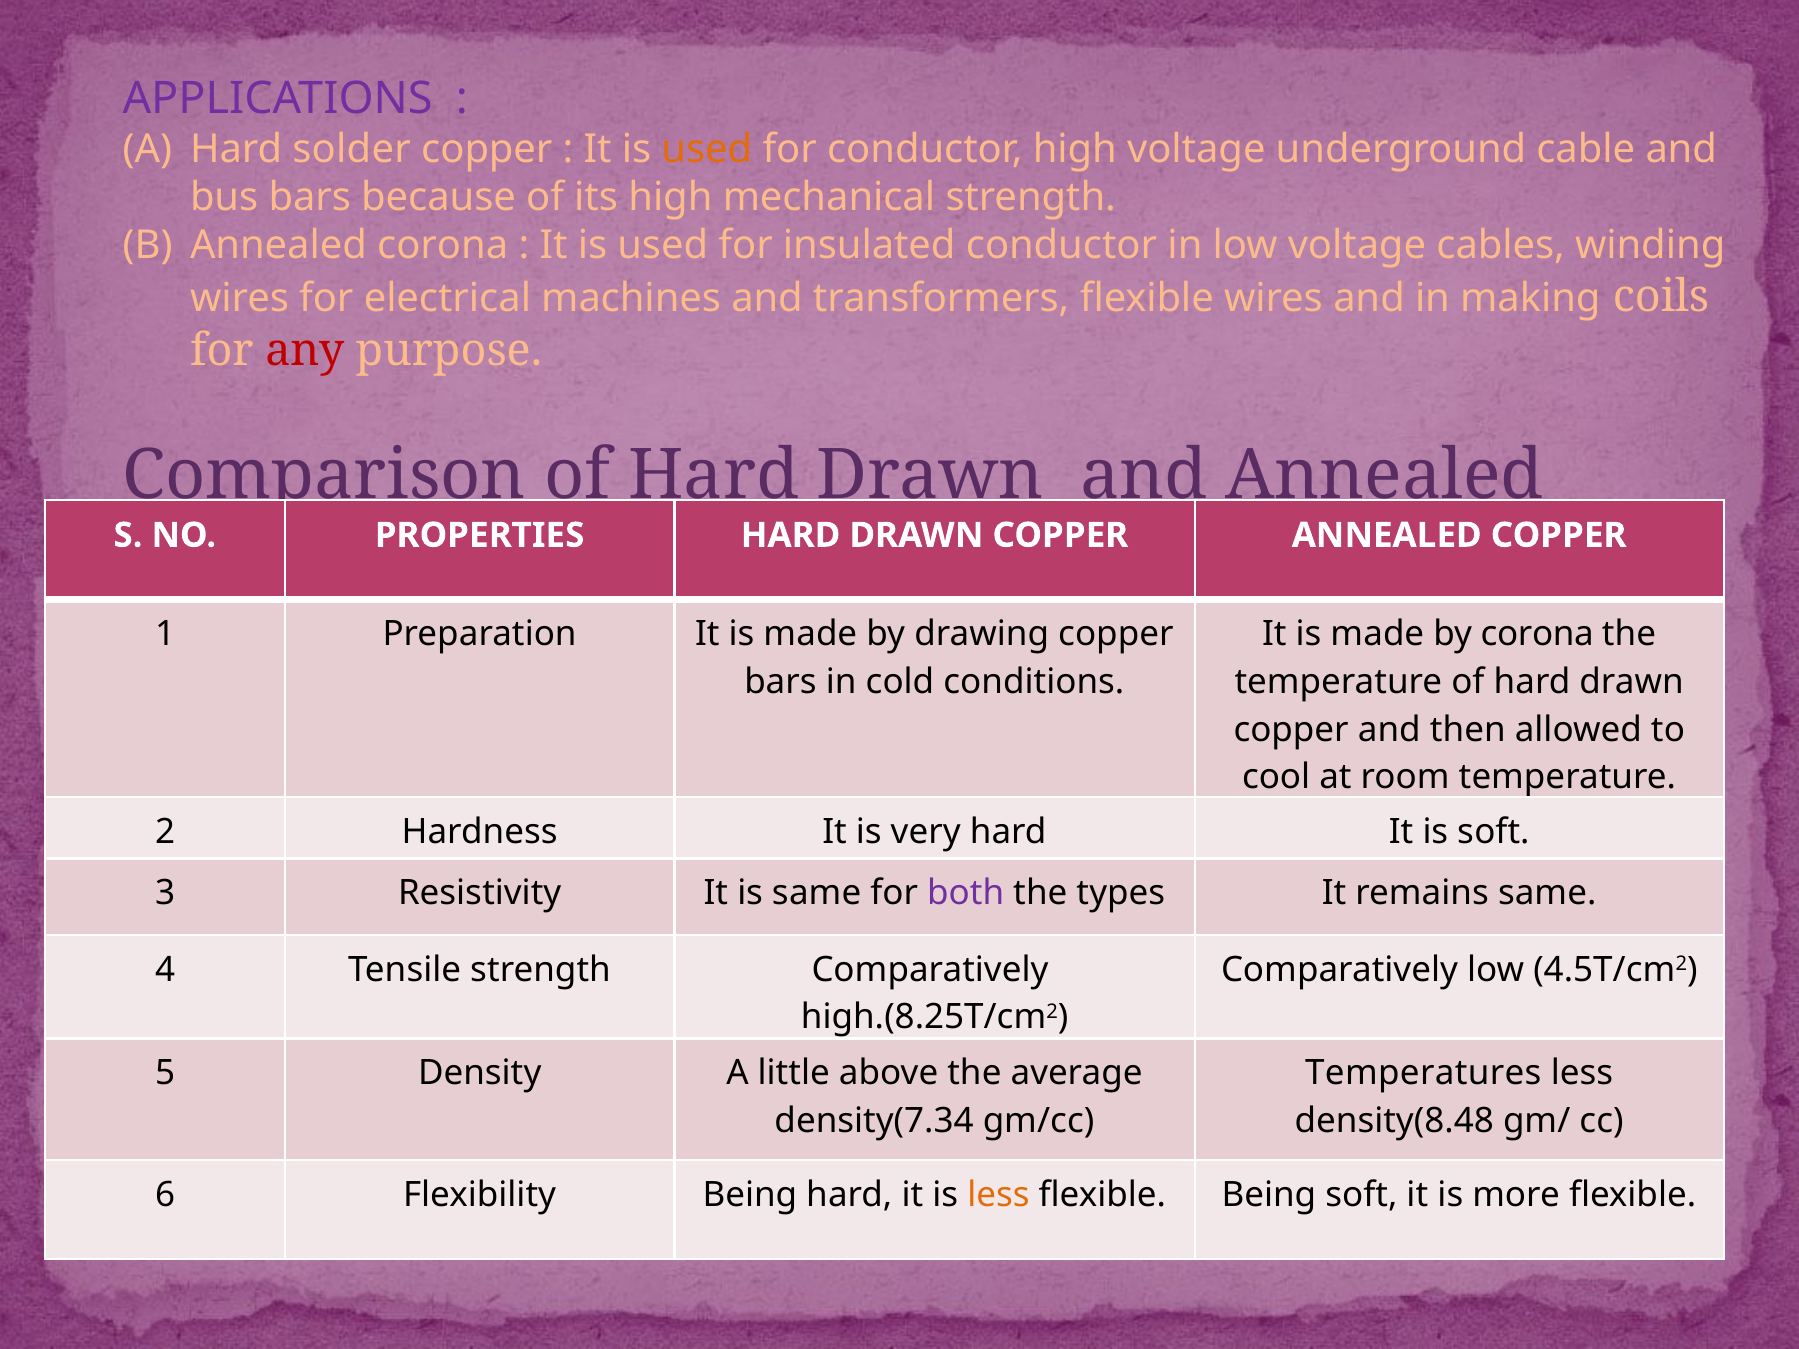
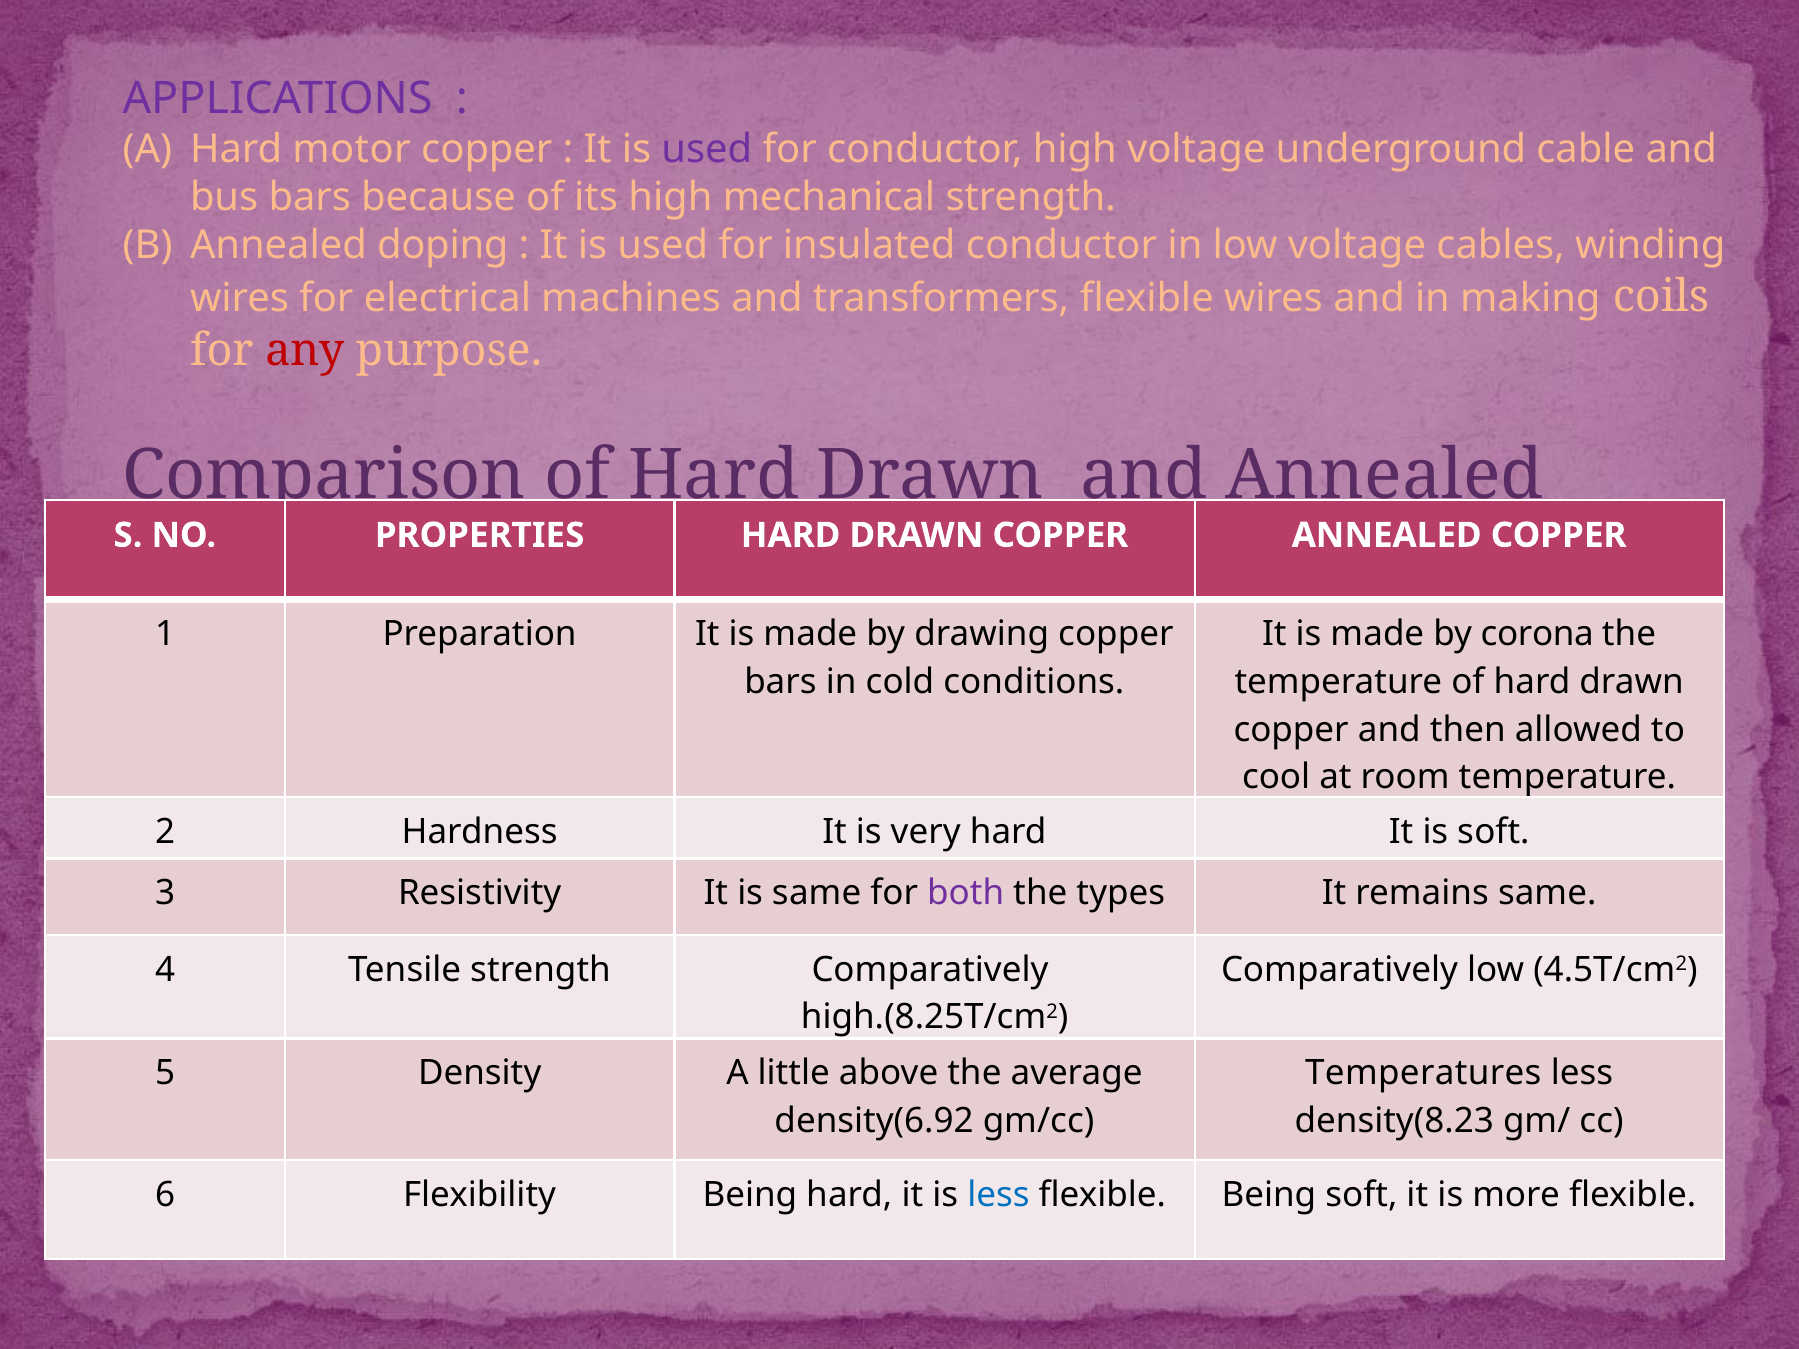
solder: solder -> motor
used at (707, 150) colour: orange -> purple
Annealed corona: corona -> doping
density(7.34: density(7.34 -> density(6.92
density(8.48: density(8.48 -> density(8.23
less at (998, 1195) colour: orange -> blue
